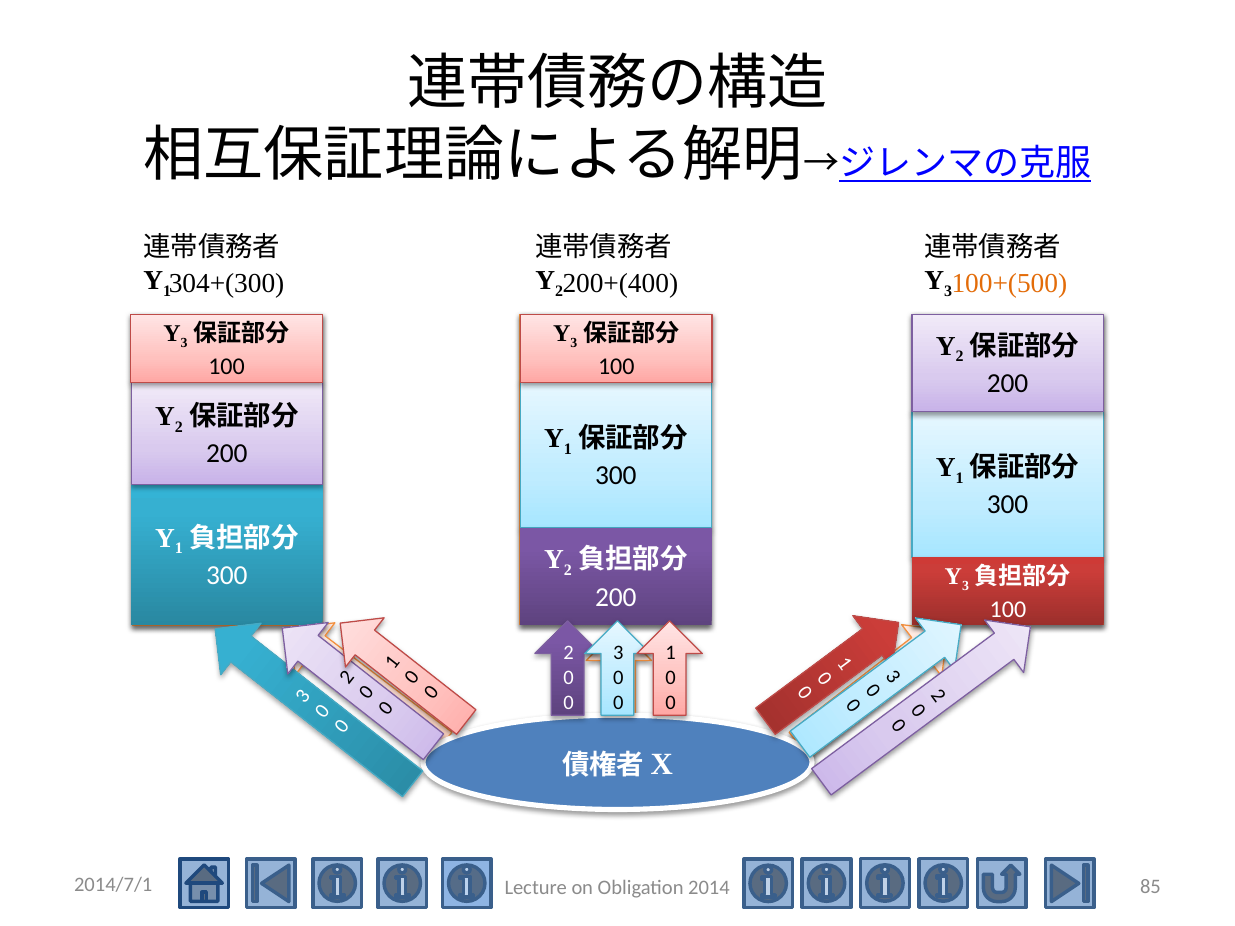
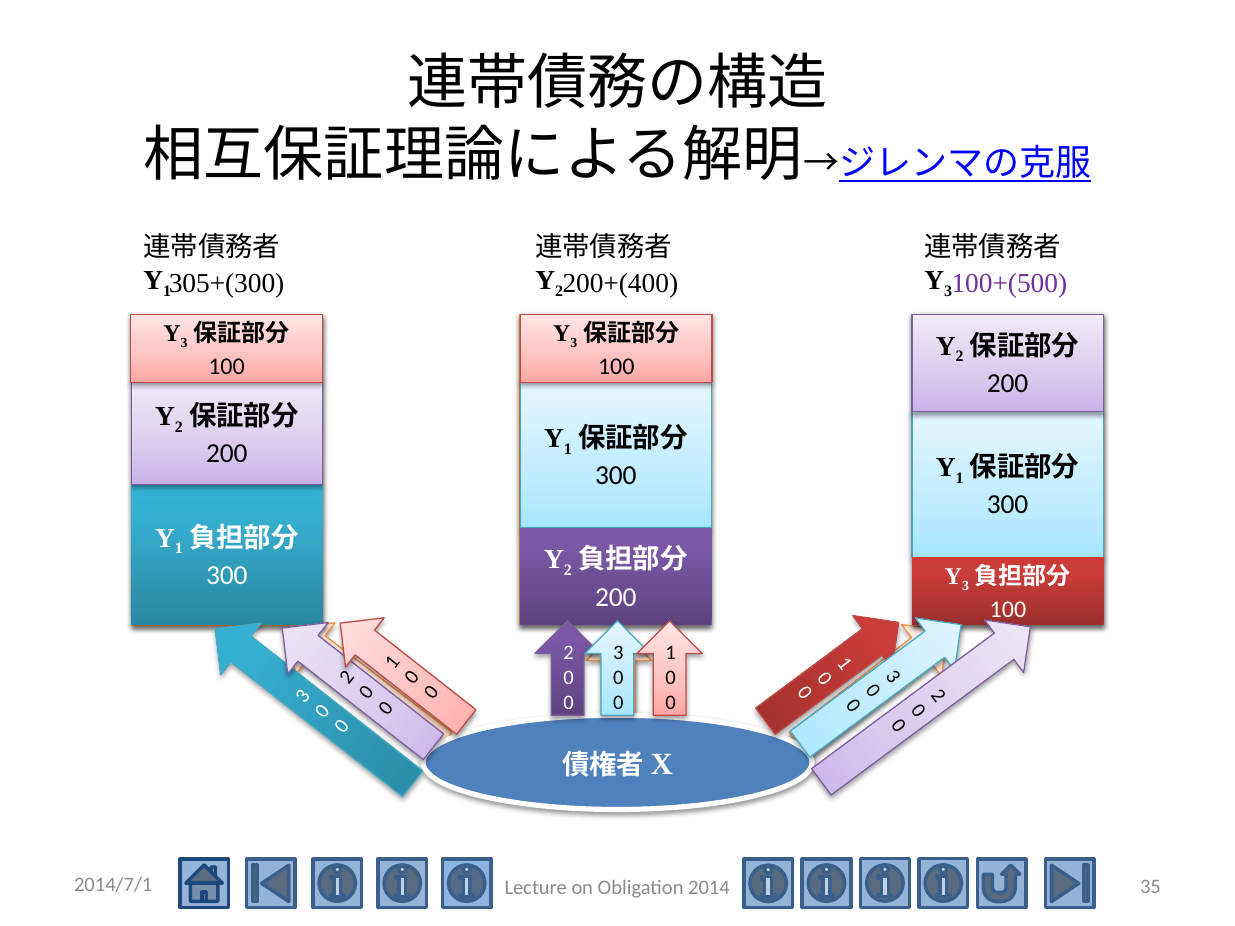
304+(300: 304+(300 -> 305+(300
100+(500 colour: orange -> purple
85: 85 -> 35
